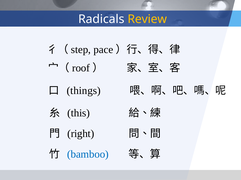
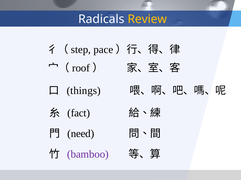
this: this -> fact
right: right -> need
bamboo colour: blue -> purple
